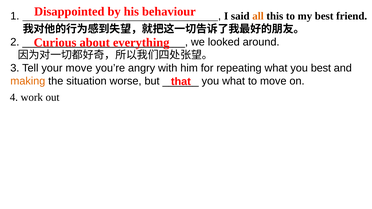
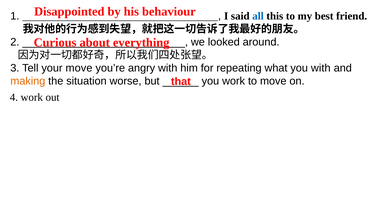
all colour: orange -> blue
you best: best -> with
you what: what -> work
